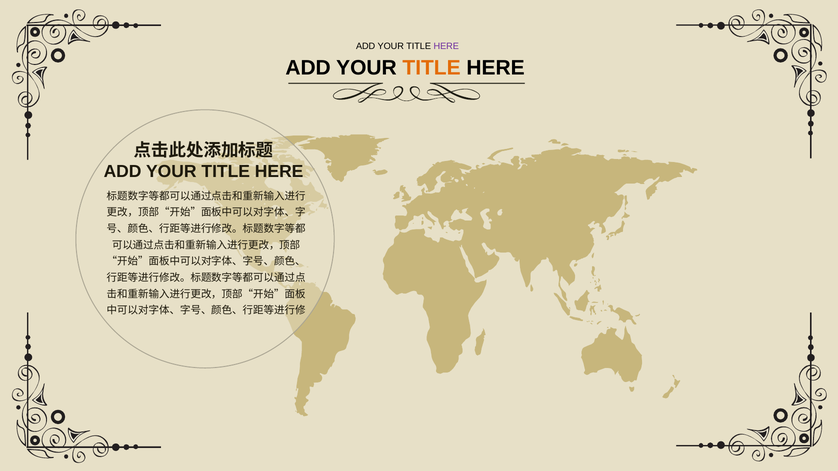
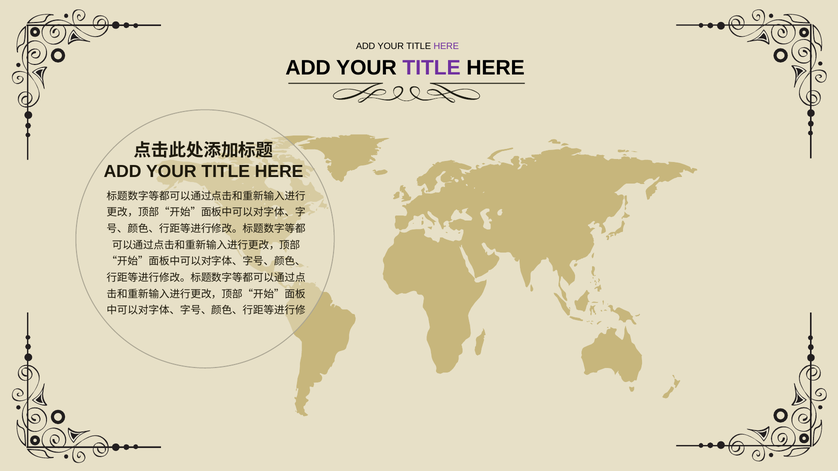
TITLE at (432, 68) colour: orange -> purple
